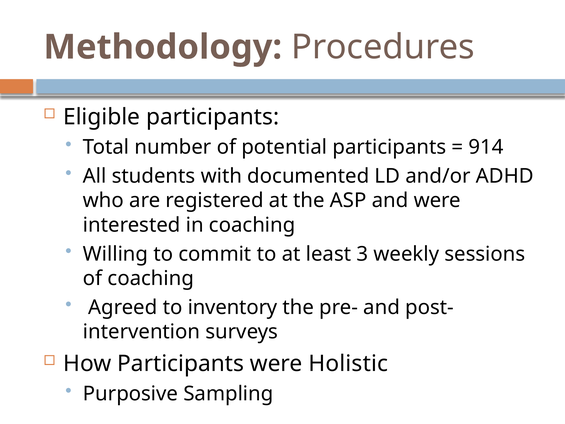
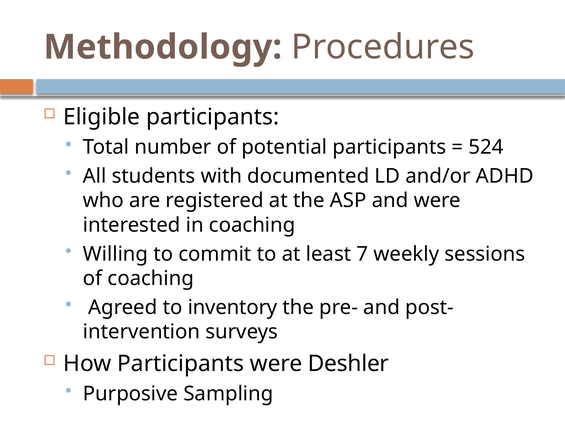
914: 914 -> 524
3: 3 -> 7
Holistic: Holistic -> Deshler
